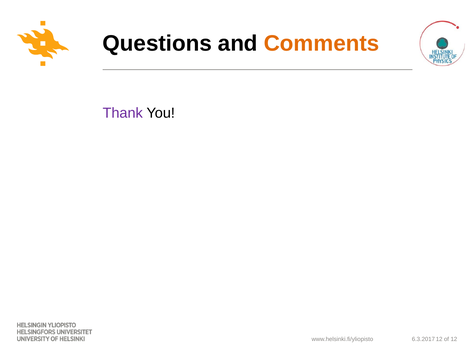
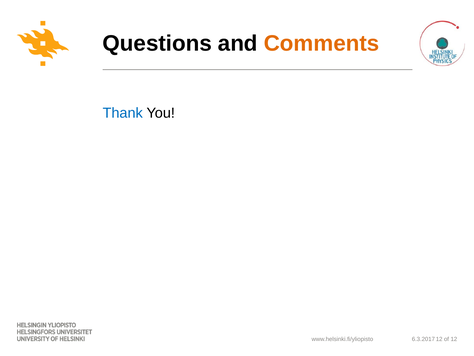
Thank colour: purple -> blue
